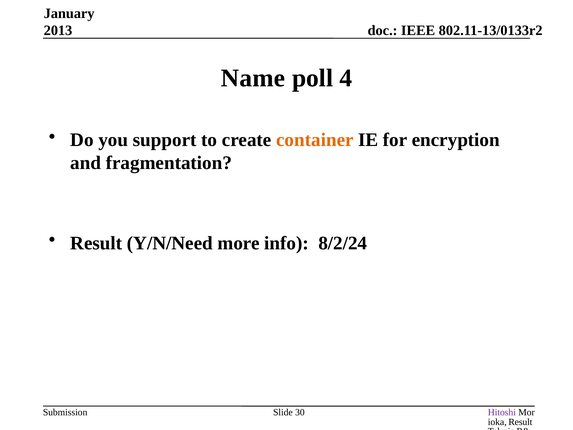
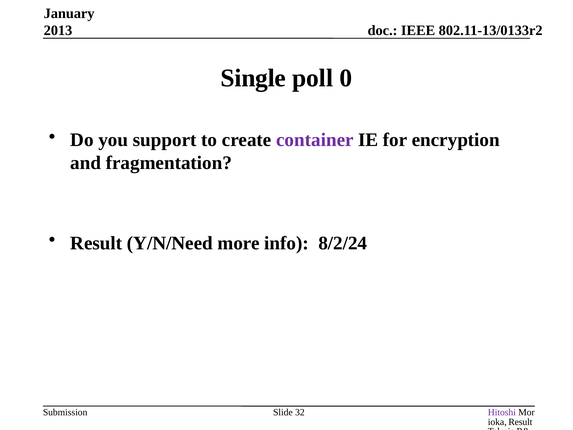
Name: Name -> Single
4: 4 -> 0
container colour: orange -> purple
30: 30 -> 32
